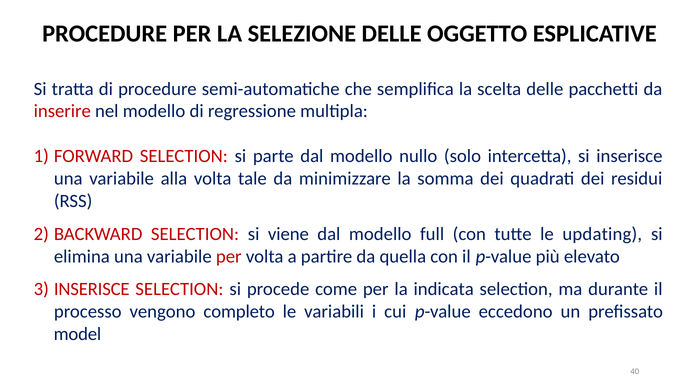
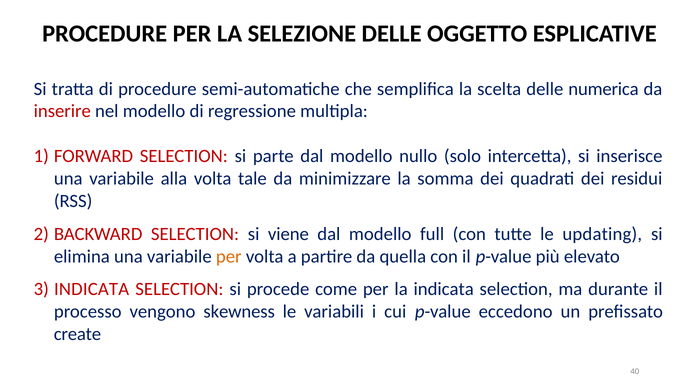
pacchetti: pacchetti -> numerica
per at (229, 257) colour: red -> orange
INSERISCE at (92, 289): INSERISCE -> INDICATA
completo: completo -> skewness
model: model -> create
